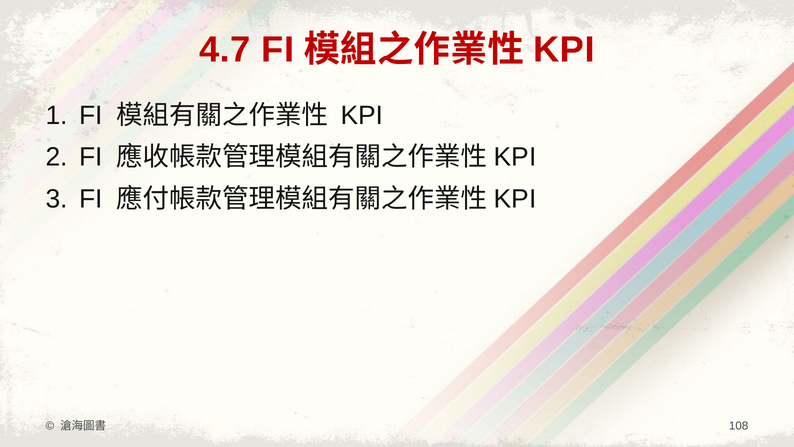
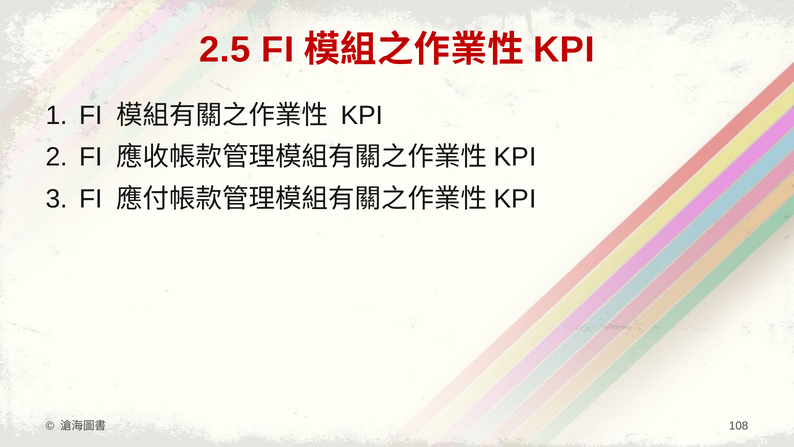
4.7: 4.7 -> 2.5
